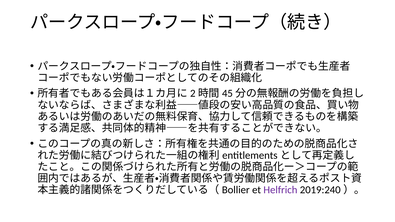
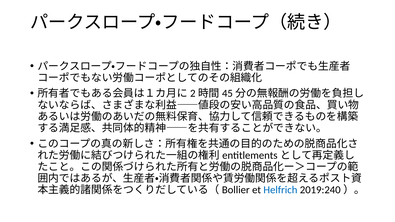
Helfrich colour: purple -> blue
